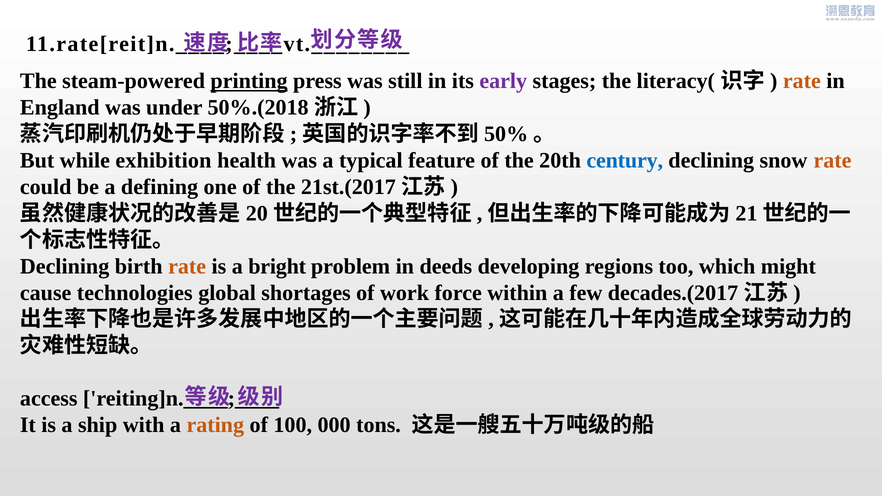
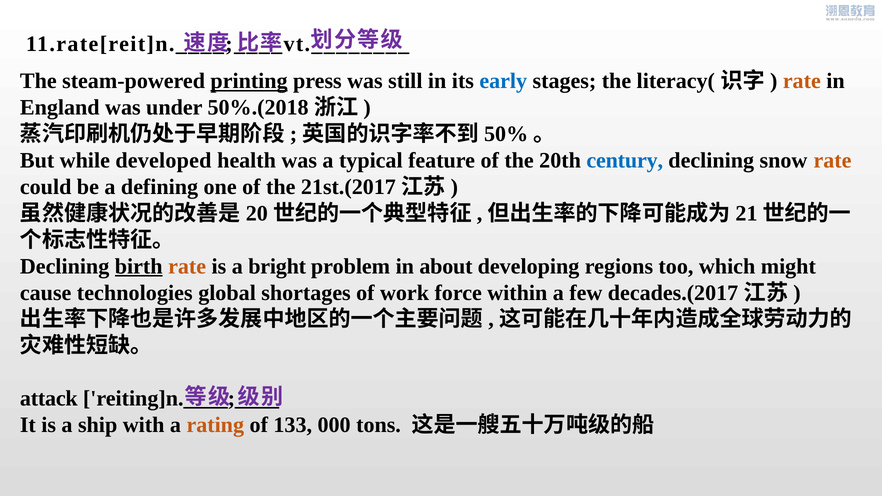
early colour: purple -> blue
exhibition: exhibition -> developed
birth underline: none -> present
deeds: deeds -> about
access: access -> attack
100: 100 -> 133
